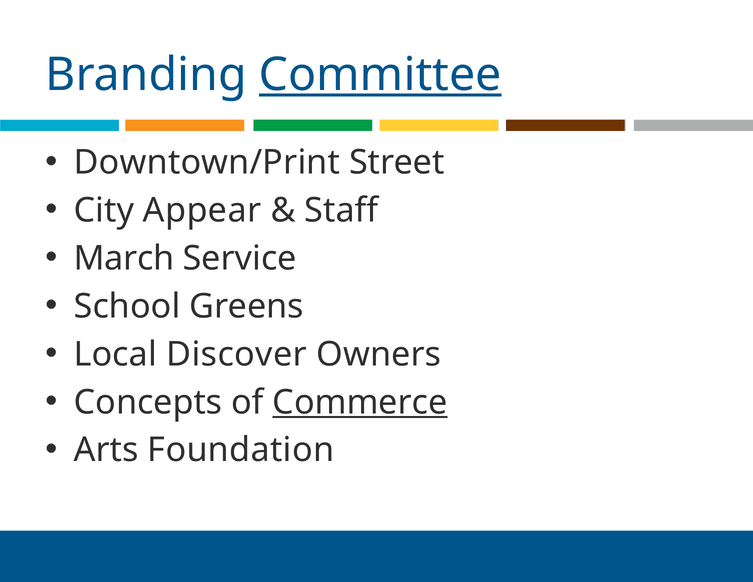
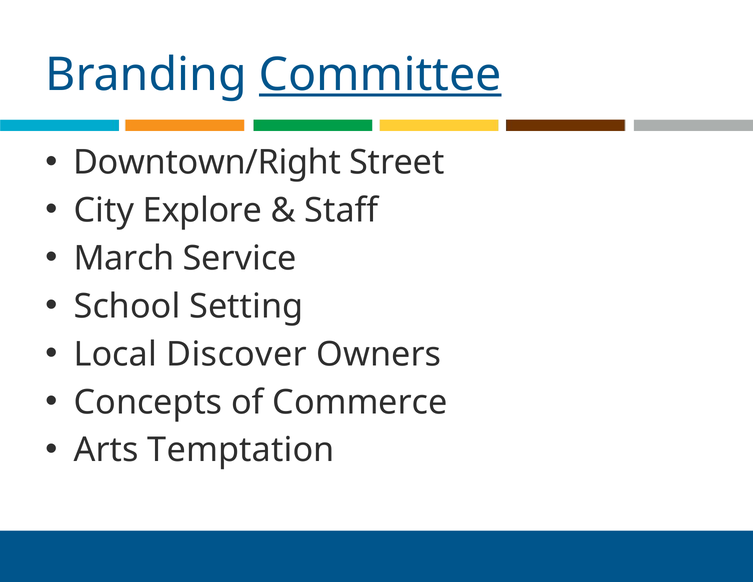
Downtown/Print: Downtown/Print -> Downtown/Right
Appear: Appear -> Explore
Greens: Greens -> Setting
Commerce underline: present -> none
Foundation: Foundation -> Temptation
